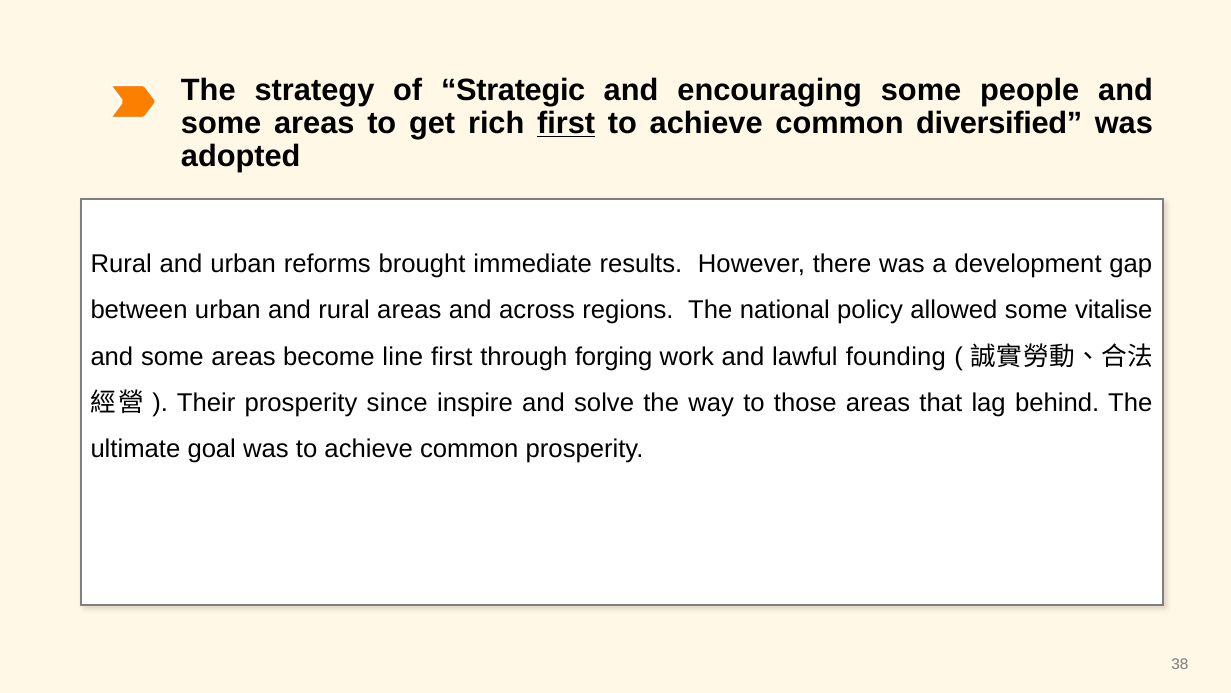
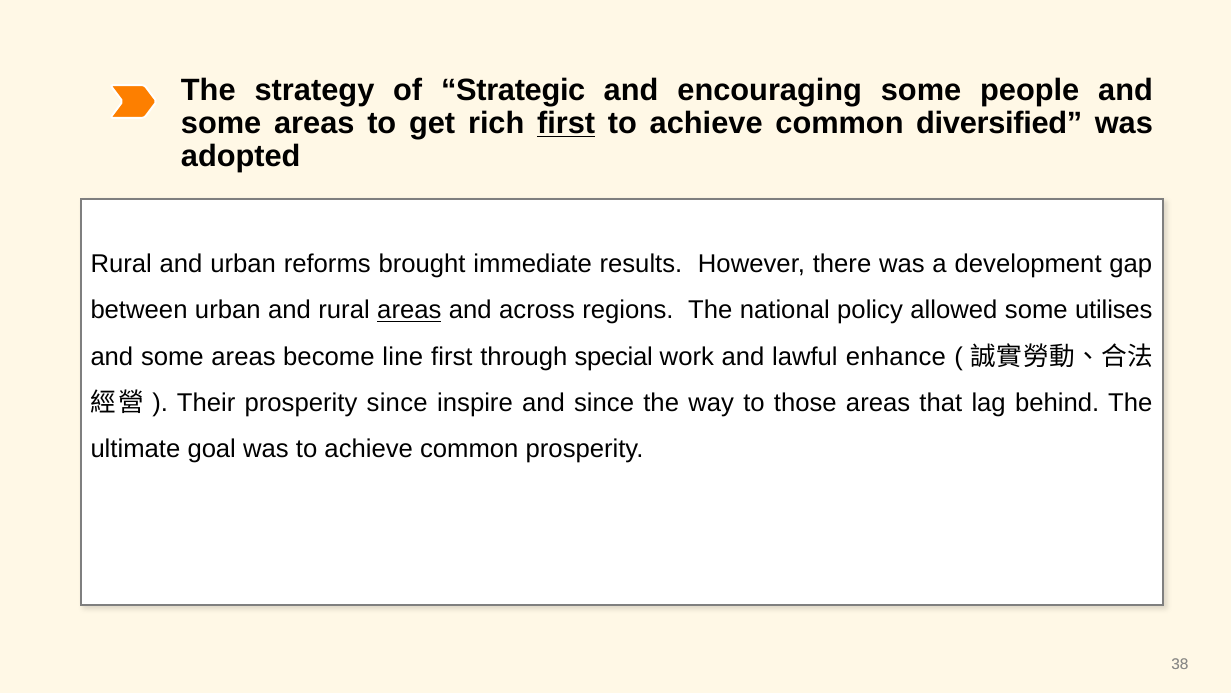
areas at (409, 310) underline: none -> present
vitalise: vitalise -> utilises
forging: forging -> special
founding: founding -> enhance
and solve: solve -> since
